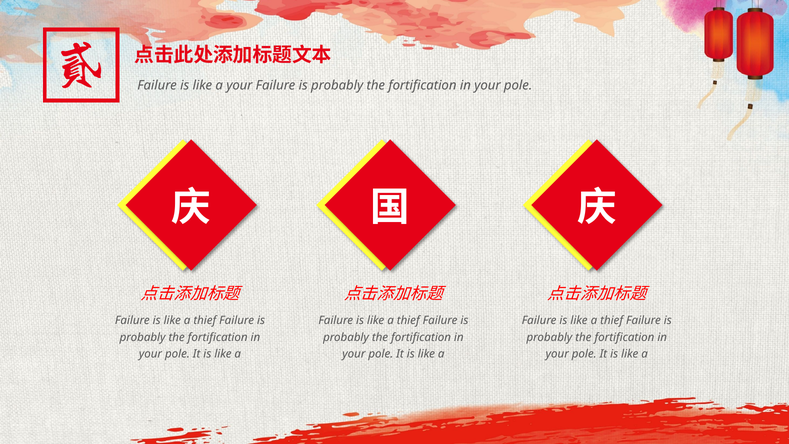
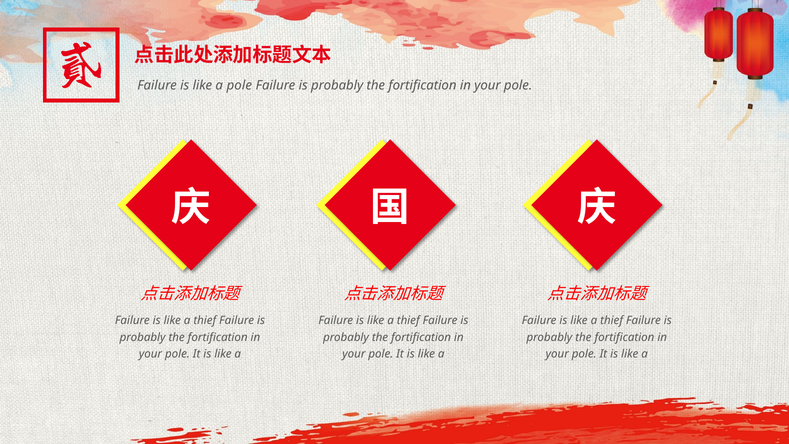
a your: your -> pole
